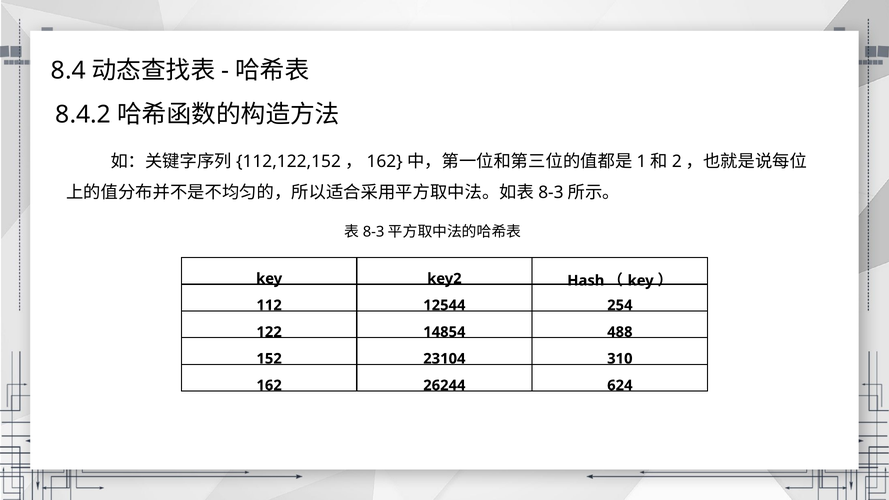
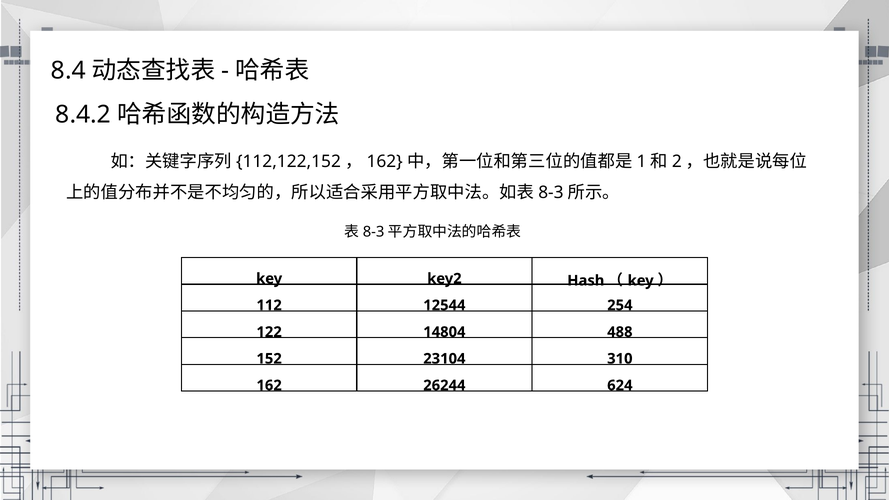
14854: 14854 -> 14804
